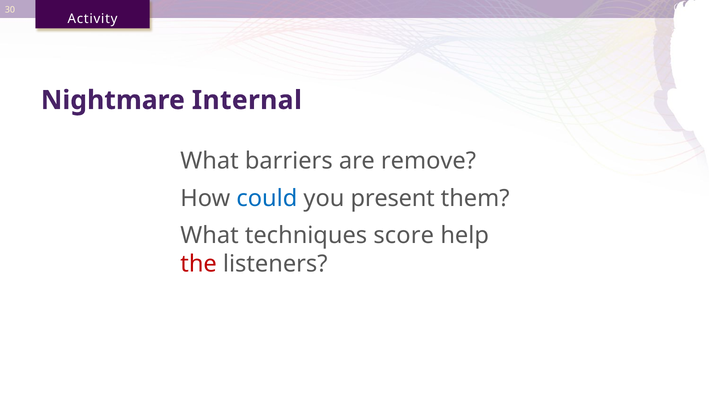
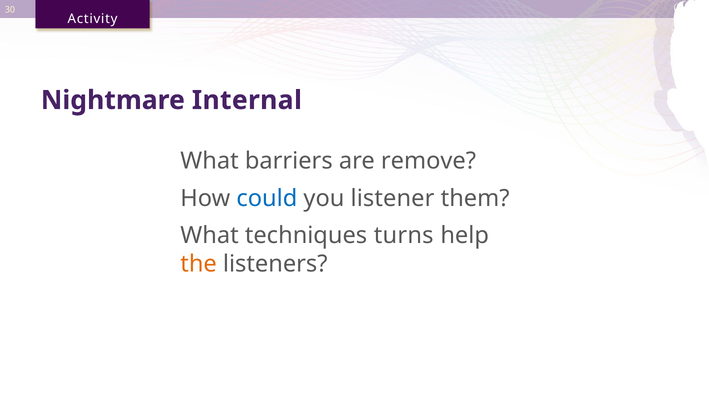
present: present -> listener
score: score -> turns
the colour: red -> orange
